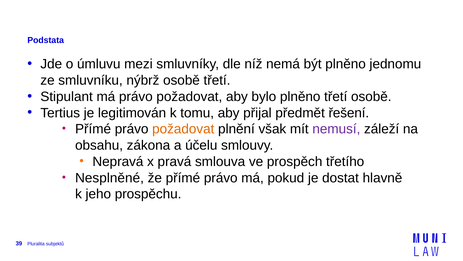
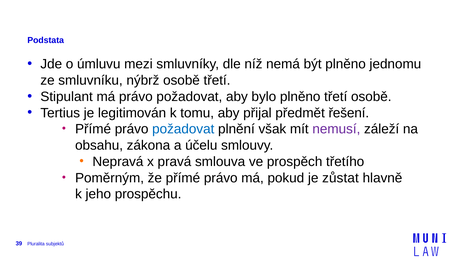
požadovat at (183, 129) colour: orange -> blue
Nesplněné: Nesplněné -> Poměrným
dostat: dostat -> zůstat
